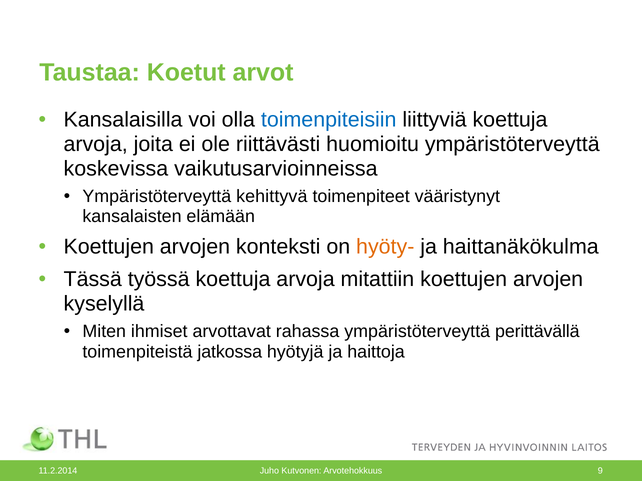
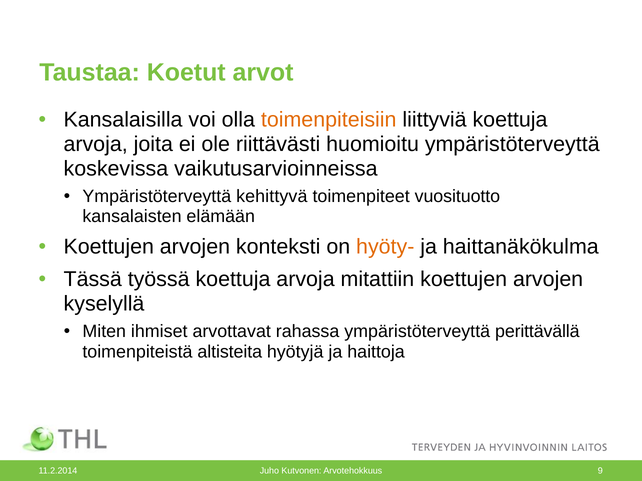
toimenpiteisiin colour: blue -> orange
vääristynyt: vääristynyt -> vuosituotto
jatkossa: jatkossa -> altisteita
